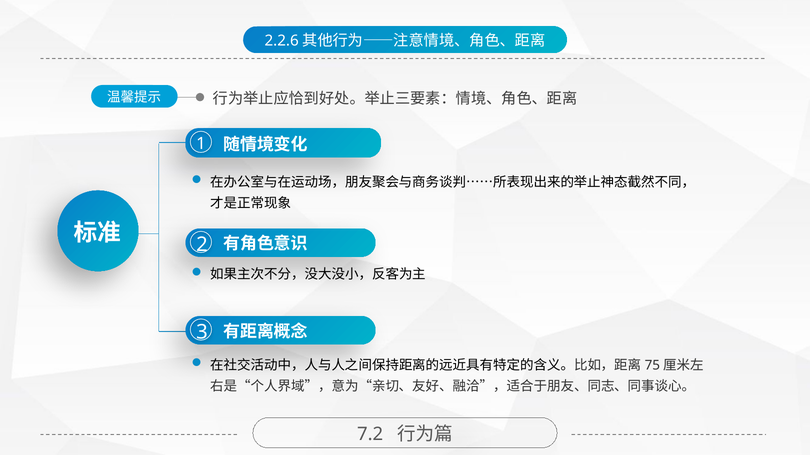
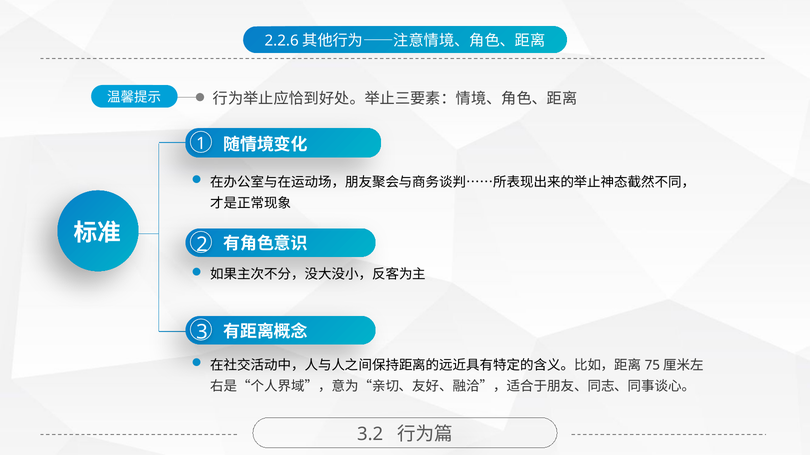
7.2: 7.2 -> 3.2
